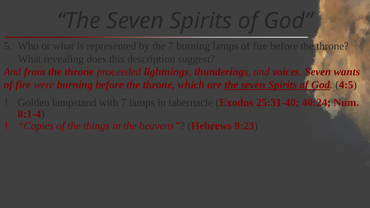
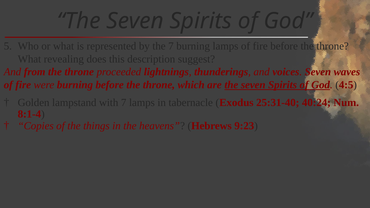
wants: wants -> waves
